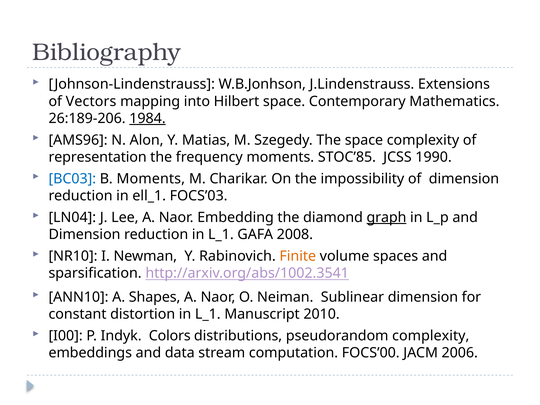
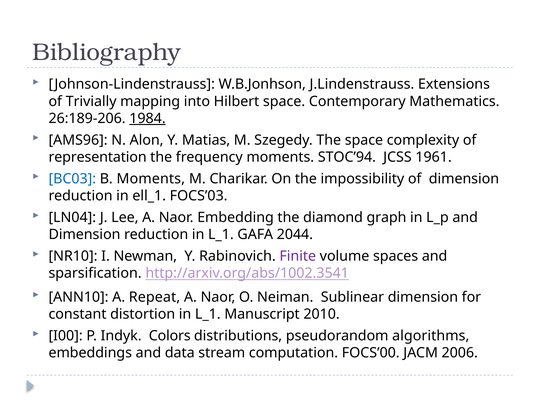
Vectors: Vectors -> Trivially
STOC’85: STOC’85 -> STOC’94
1990: 1990 -> 1961
graph underline: present -> none
2008: 2008 -> 2044
Finite colour: orange -> purple
Shapes: Shapes -> Repeat
pseudorandom complexity: complexity -> algorithms
